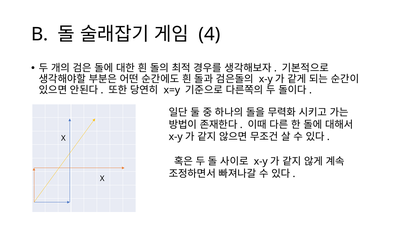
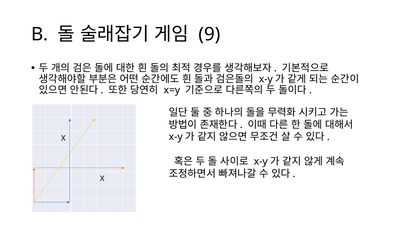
4: 4 -> 9
